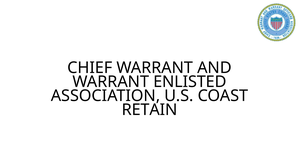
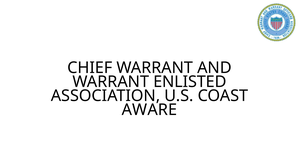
RETAIN: RETAIN -> AWARE
